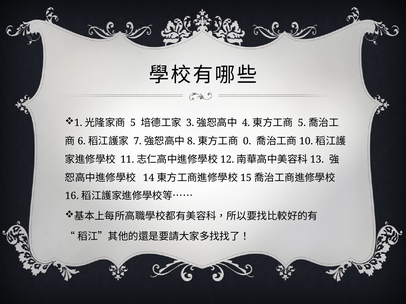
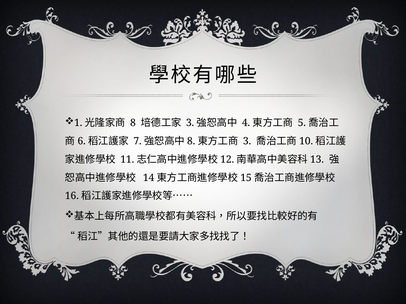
5: 5 -> 8
0: 0 -> 3
